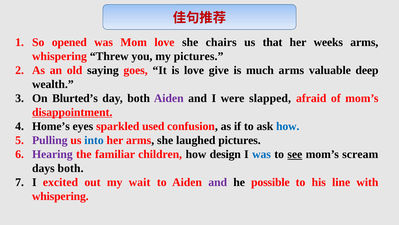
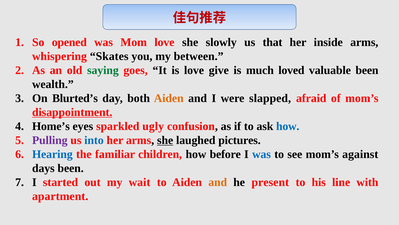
chairs: chairs -> slowly
weeks: weeks -> inside
Threw: Threw -> Skates
my pictures: pictures -> between
saying colour: black -> green
much arms: arms -> loved
valuable deep: deep -> been
Aiden at (169, 98) colour: purple -> orange
used: used -> ugly
she at (165, 140) underline: none -> present
Hearing colour: purple -> blue
design: design -> before
see underline: present -> none
scream: scream -> against
days both: both -> been
excited: excited -> started
and at (218, 182) colour: purple -> orange
possible: possible -> present
whispering at (60, 196): whispering -> apartment
